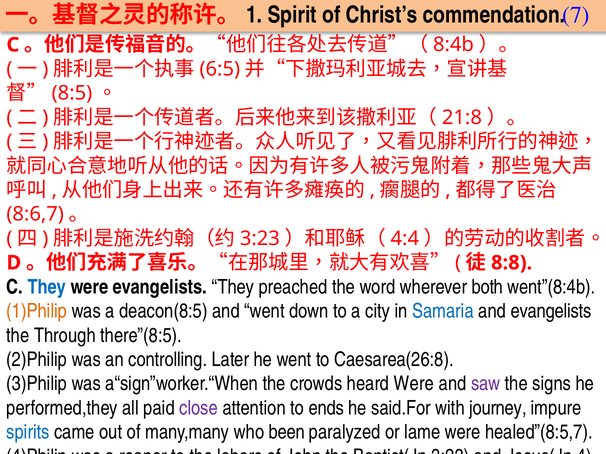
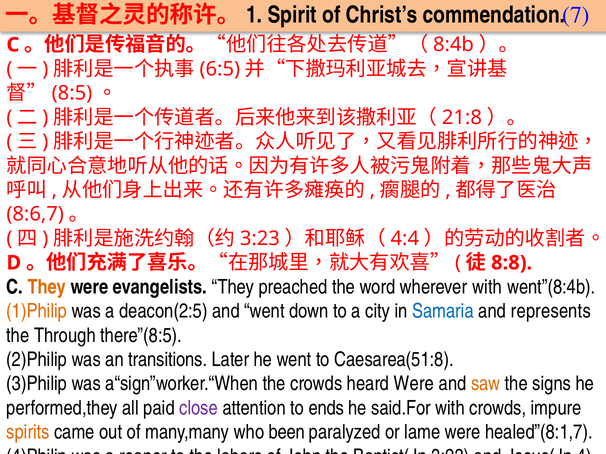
They at (47, 287) colour: blue -> orange
wherever both: both -> with
deacon(8:5: deacon(8:5 -> deacon(2:5
and evangelists: evangelists -> represents
controlling: controlling -> transitions
Caesarea(26:8: Caesarea(26:8 -> Caesarea(51:8
saw colour: purple -> orange
with journey: journey -> crowds
spirits colour: blue -> orange
healed”(8:5,7: healed”(8:5,7 -> healed”(8:1,7
